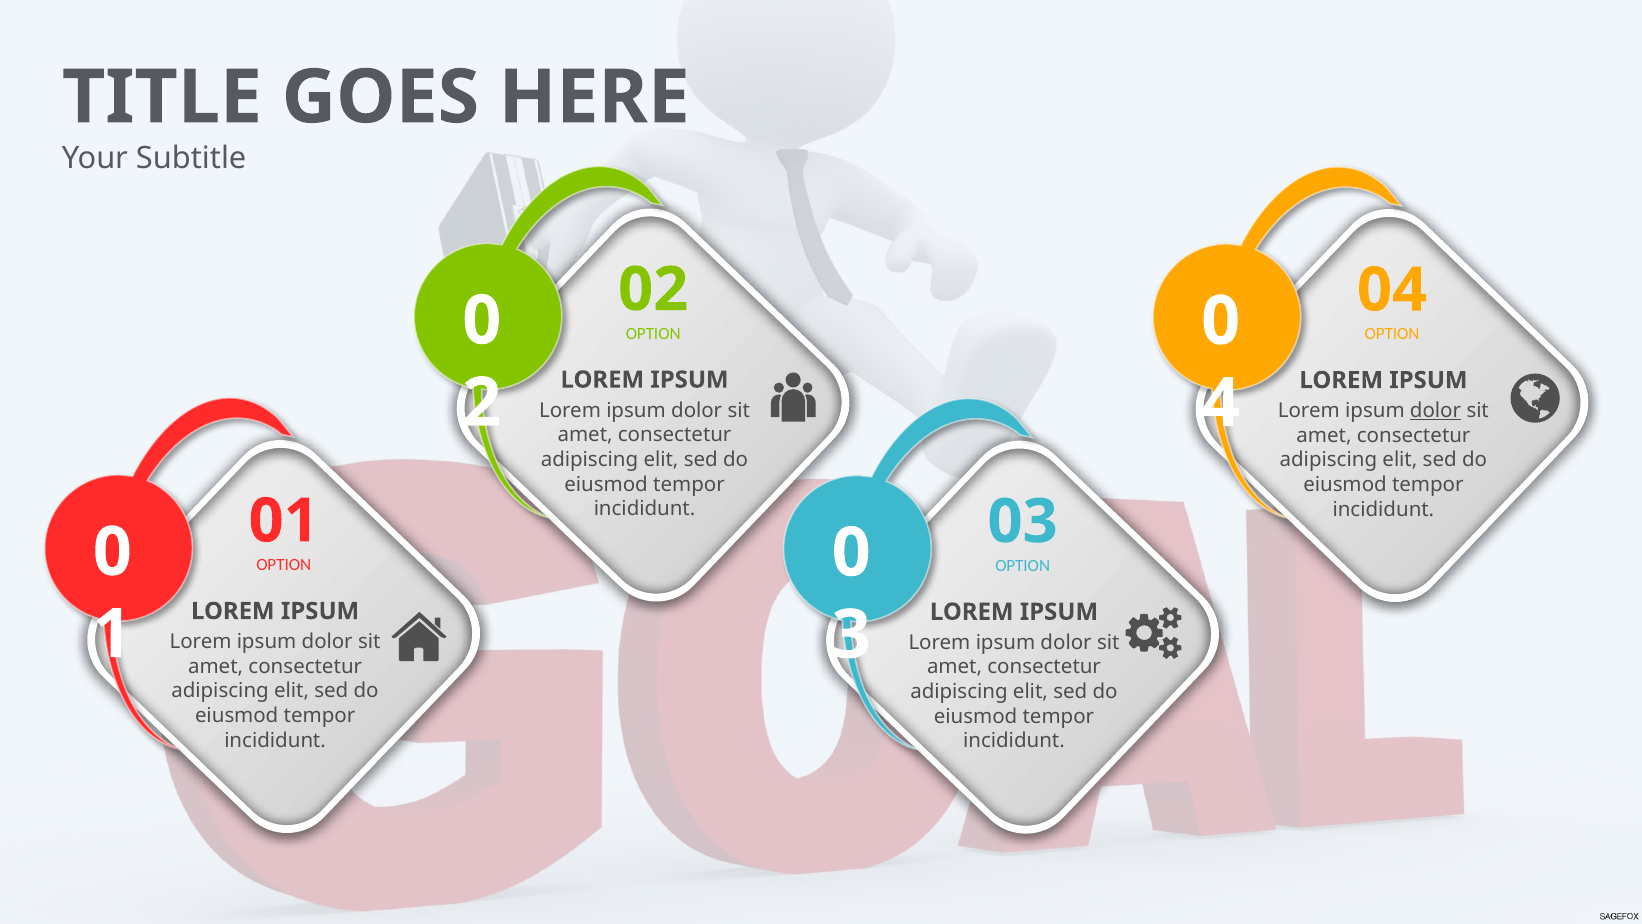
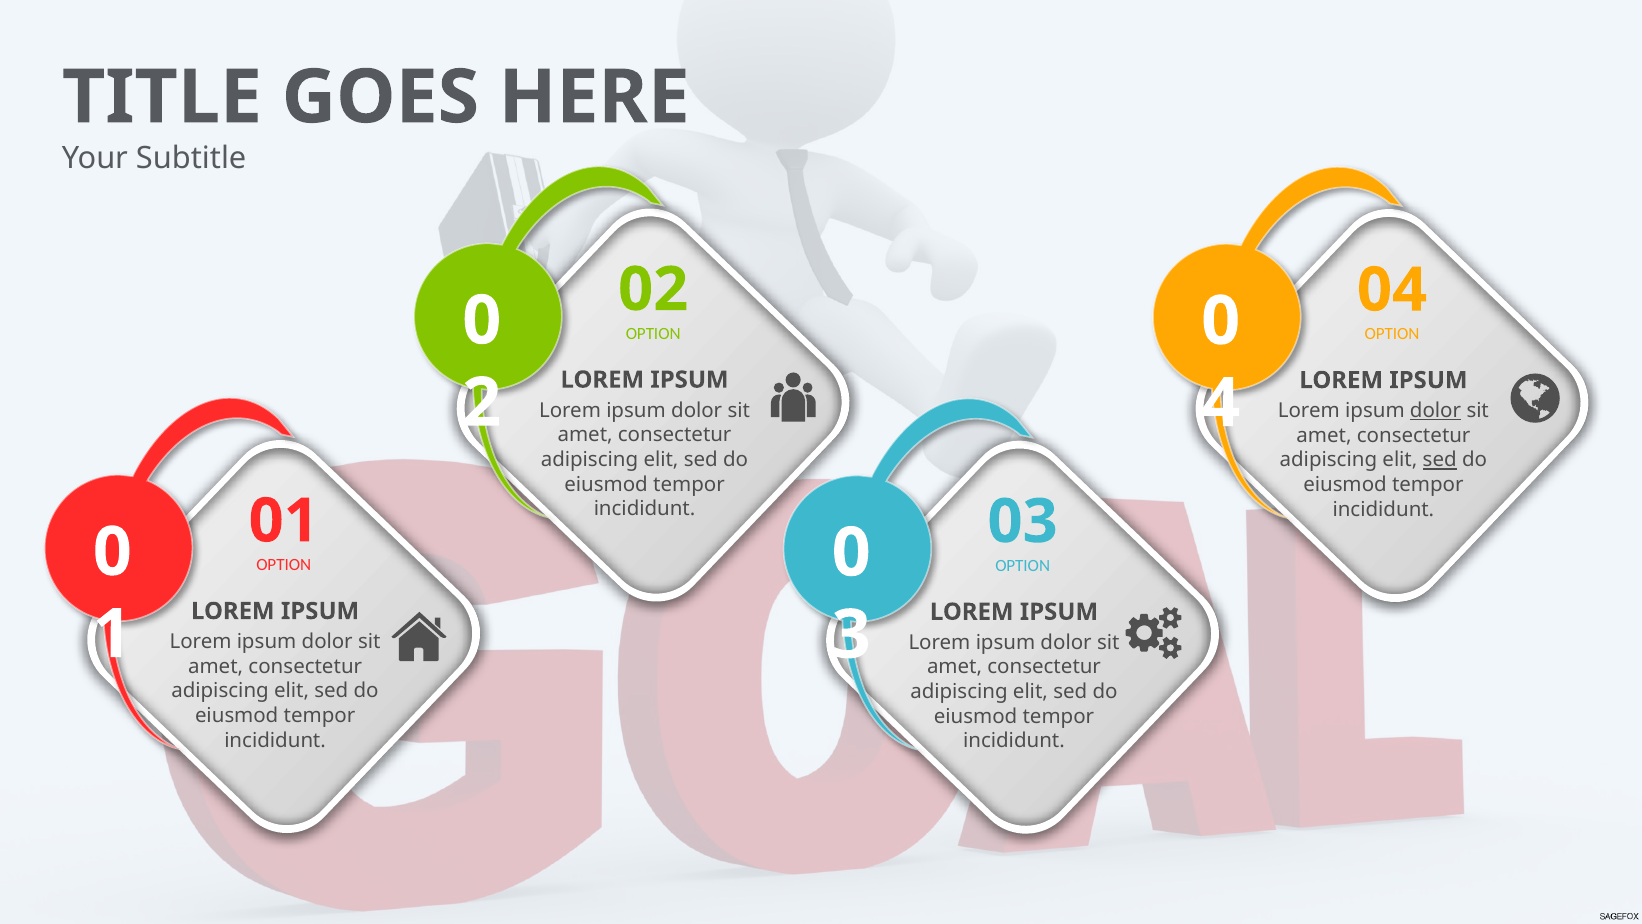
sed at (1440, 460) underline: none -> present
